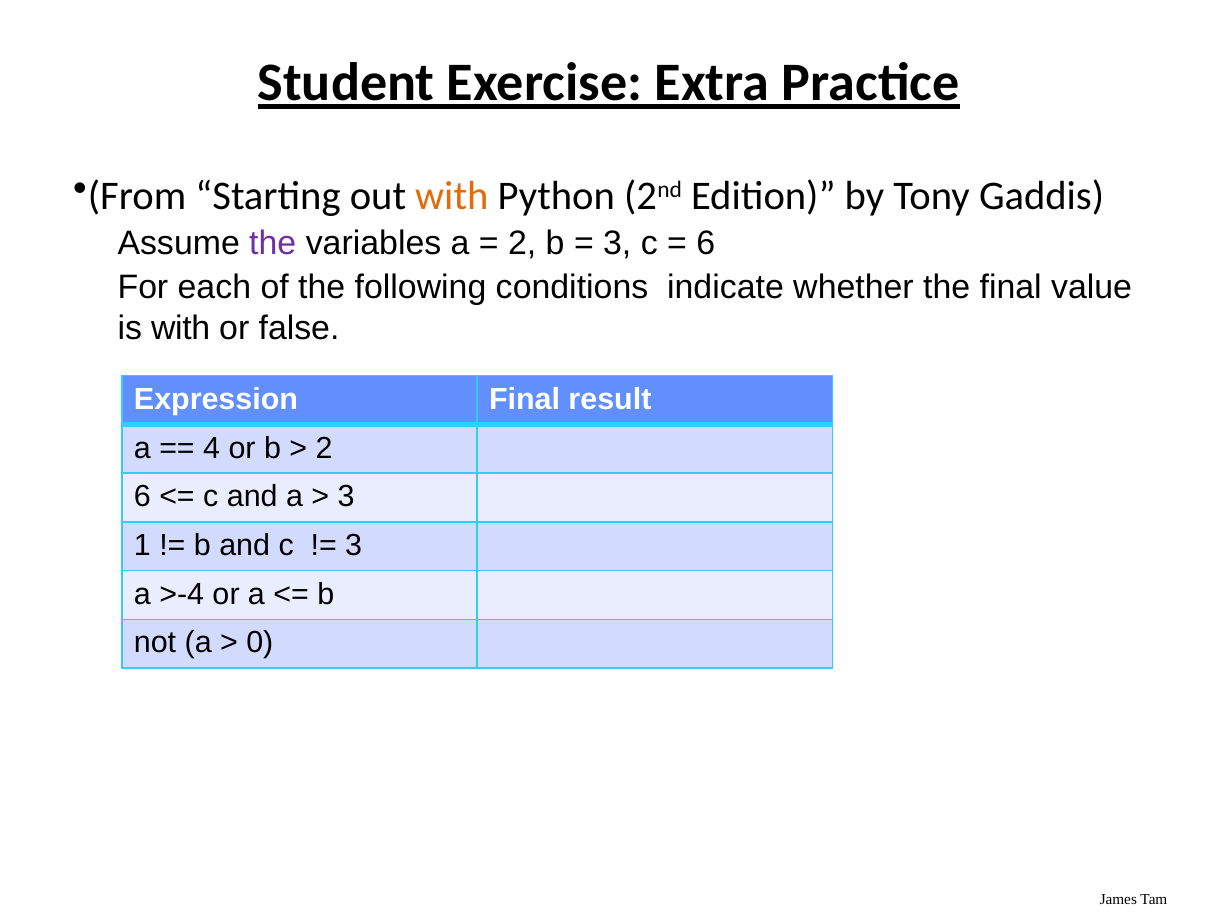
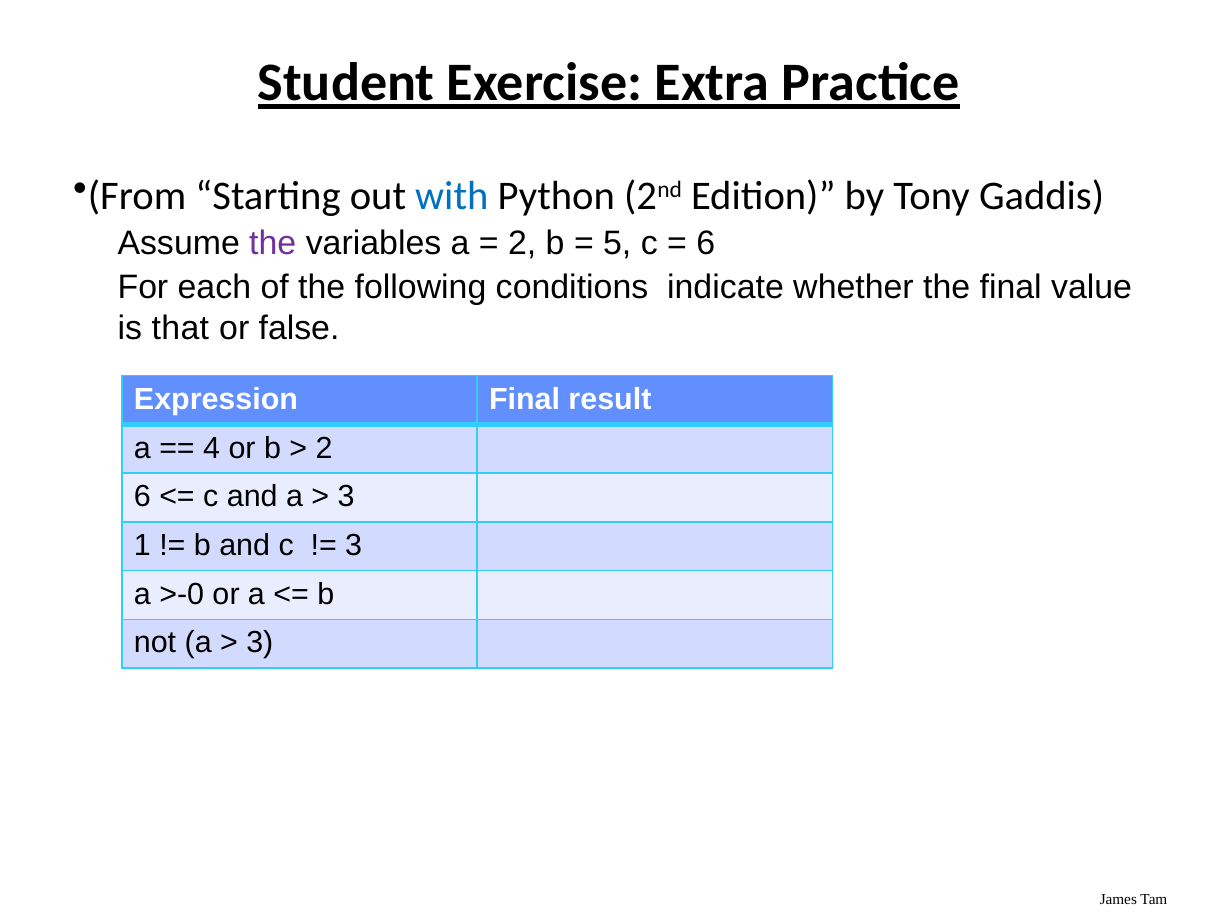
with at (452, 196) colour: orange -> blue
3 at (617, 243): 3 -> 5
is with: with -> that
>-4: >-4 -> >-0
0 at (260, 643): 0 -> 3
